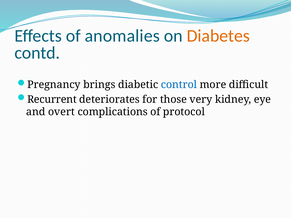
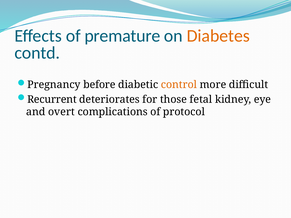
anomalies: anomalies -> premature
brings: brings -> before
control colour: blue -> orange
very: very -> fetal
